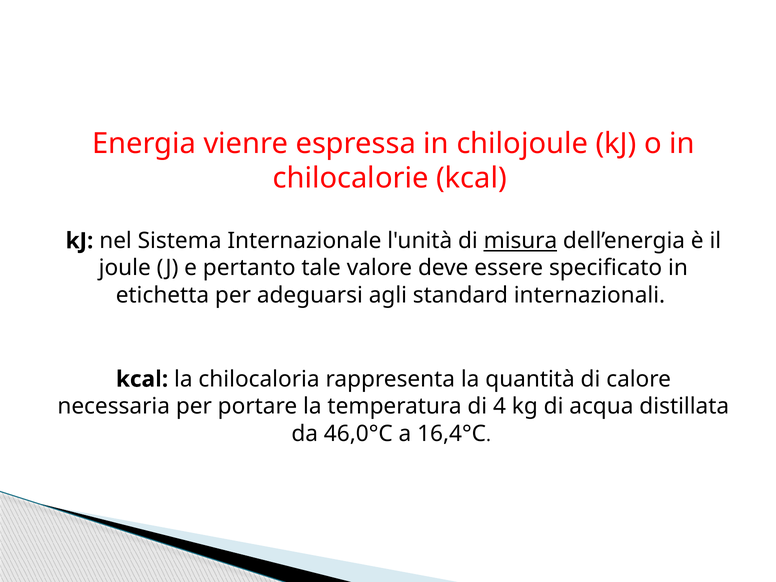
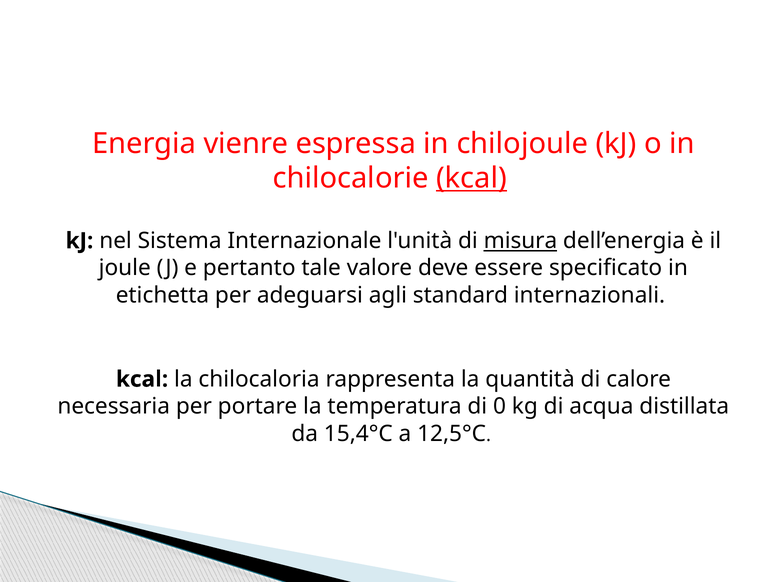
kcal at (472, 178) underline: none -> present
4: 4 -> 0
46,0°C: 46,0°C -> 15,4°C
16,4°C: 16,4°C -> 12,5°C
